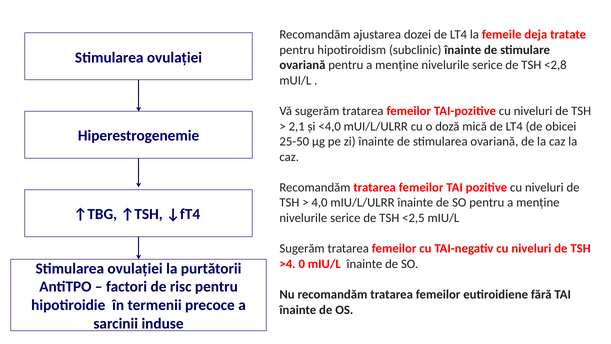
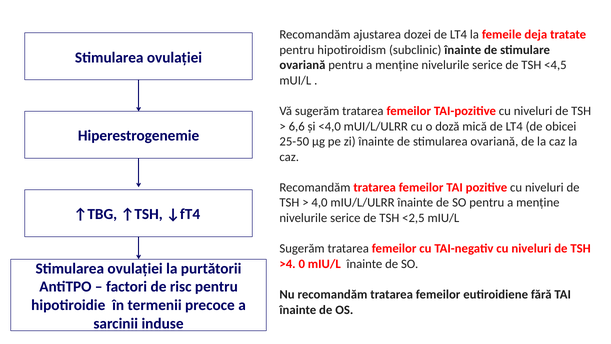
<2,8: <2,8 -> <4,5
2,1: 2,1 -> 6,6
